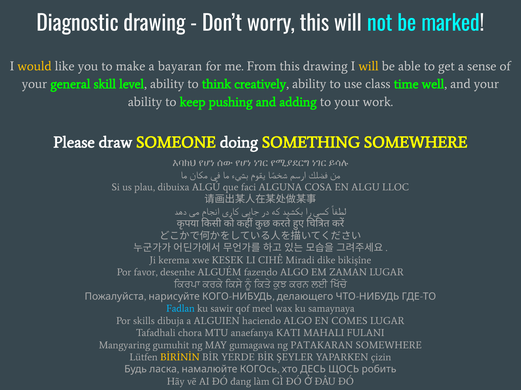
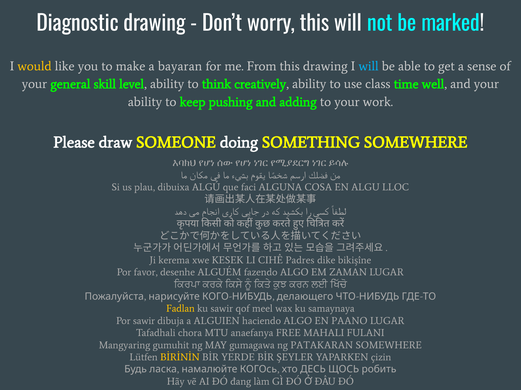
will at (369, 66) colour: yellow -> light blue
Miradi: Miradi -> Padres
Fadlan colour: light blue -> yellow
Por skills: skills -> sawir
COMES: COMES -> PAANO
KATI: KATI -> FREE
